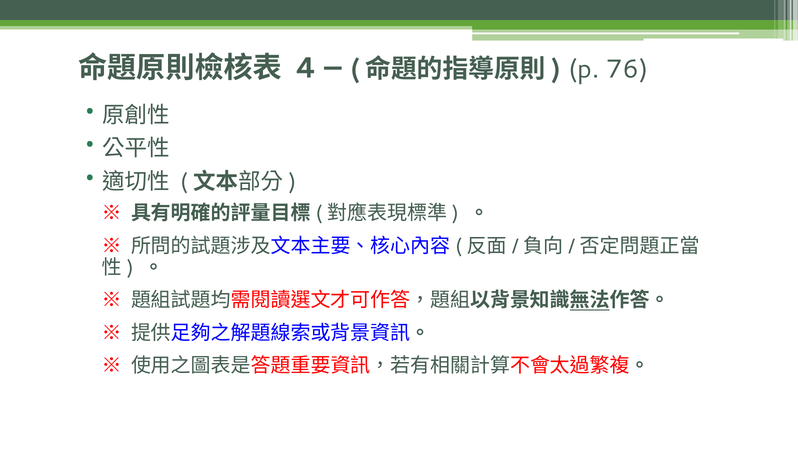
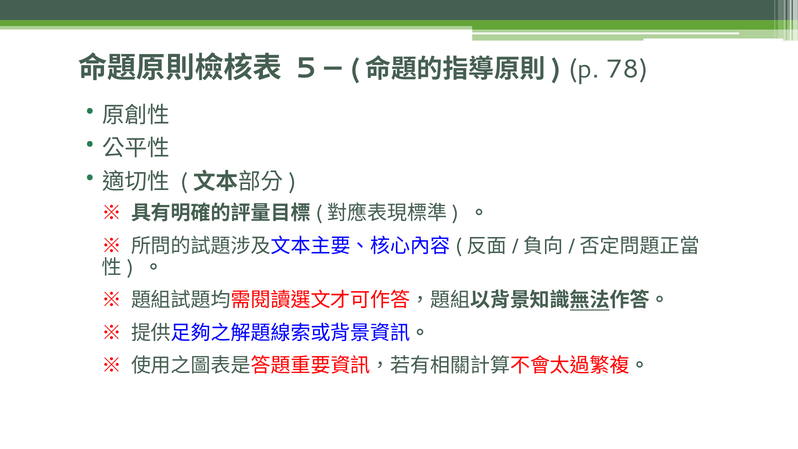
4: 4 -> 5
76: 76 -> 78
